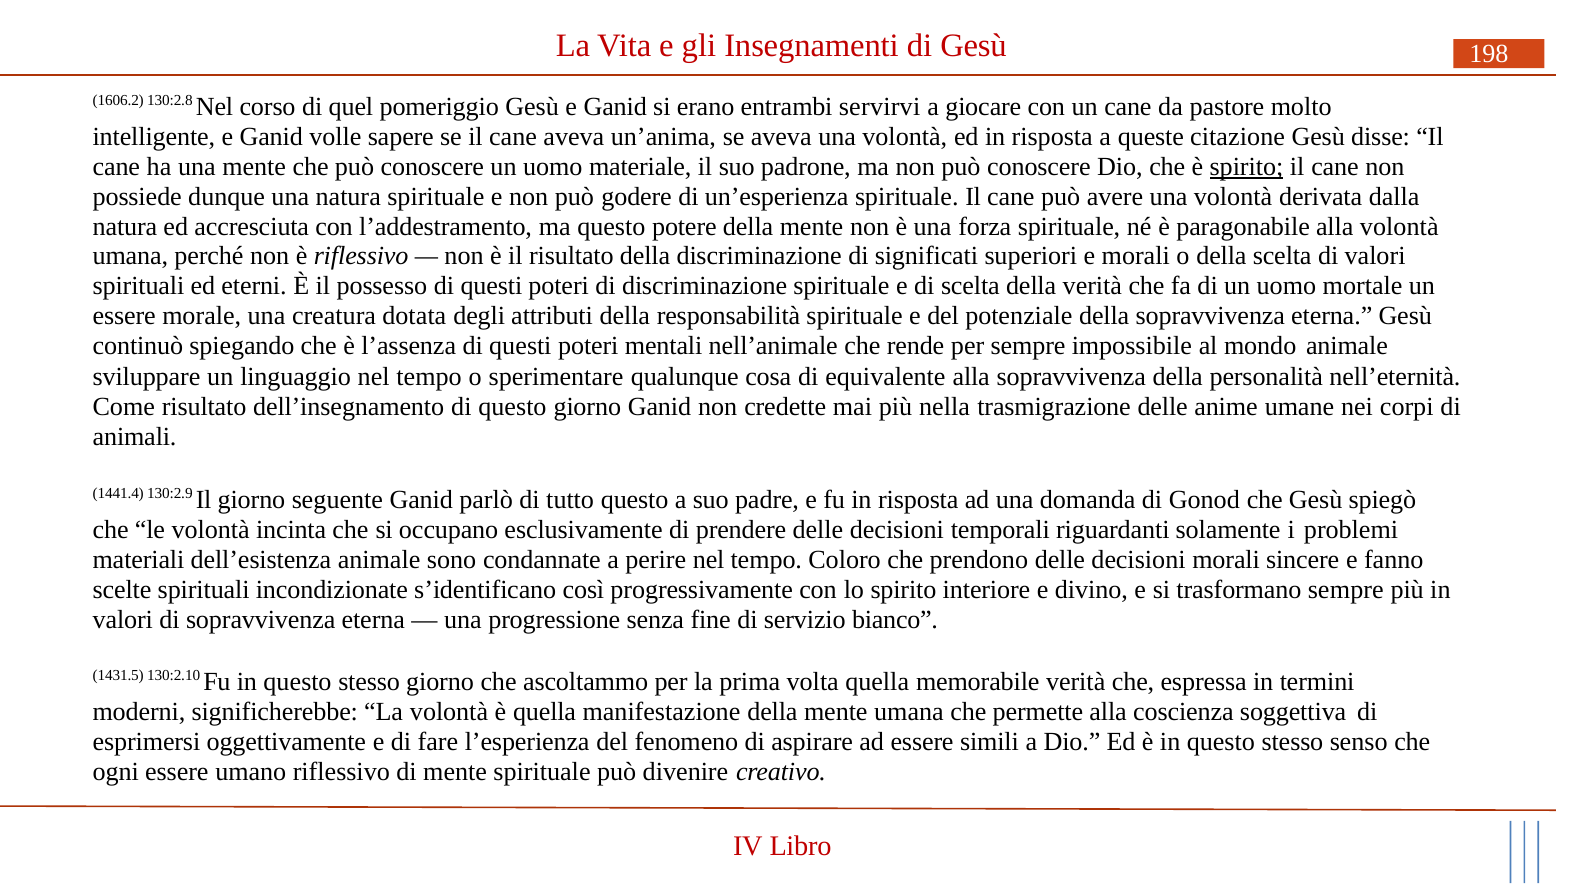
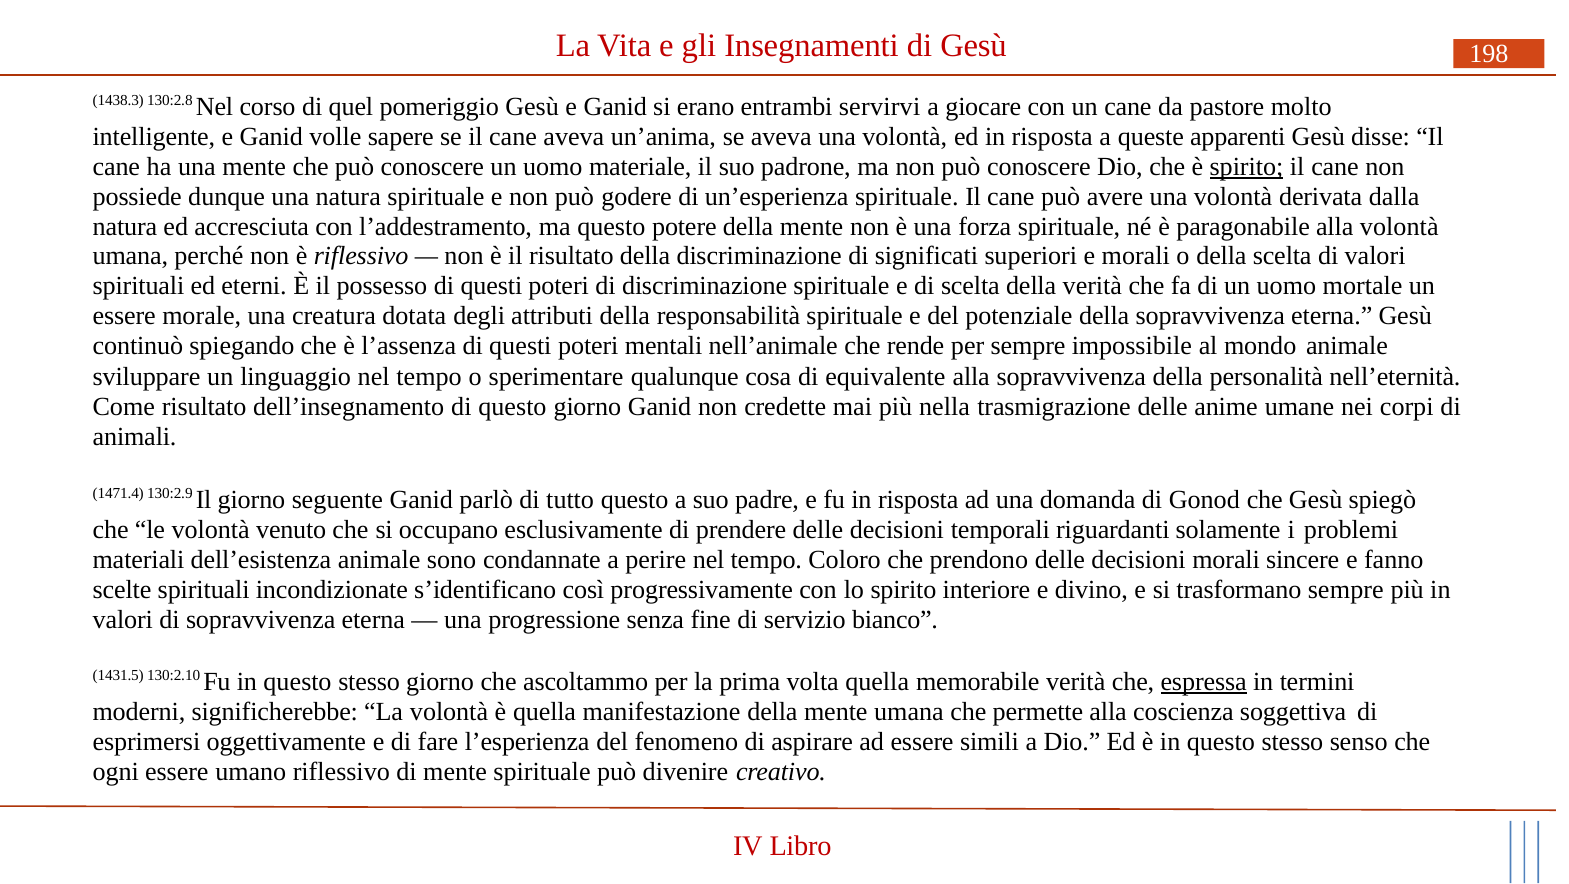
1606.2: 1606.2 -> 1438.3
citazione: citazione -> apparenti
1441.4: 1441.4 -> 1471.4
incinta: incinta -> venuto
espressa underline: none -> present
